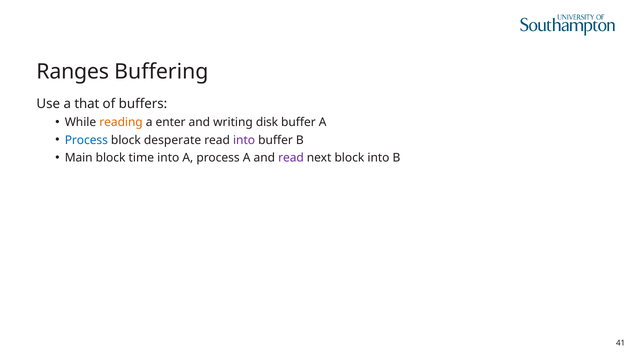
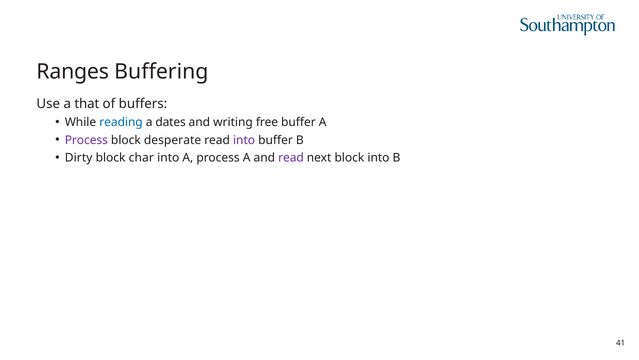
reading colour: orange -> blue
enter: enter -> dates
disk: disk -> free
Process at (86, 140) colour: blue -> purple
Main: Main -> Dirty
time: time -> char
